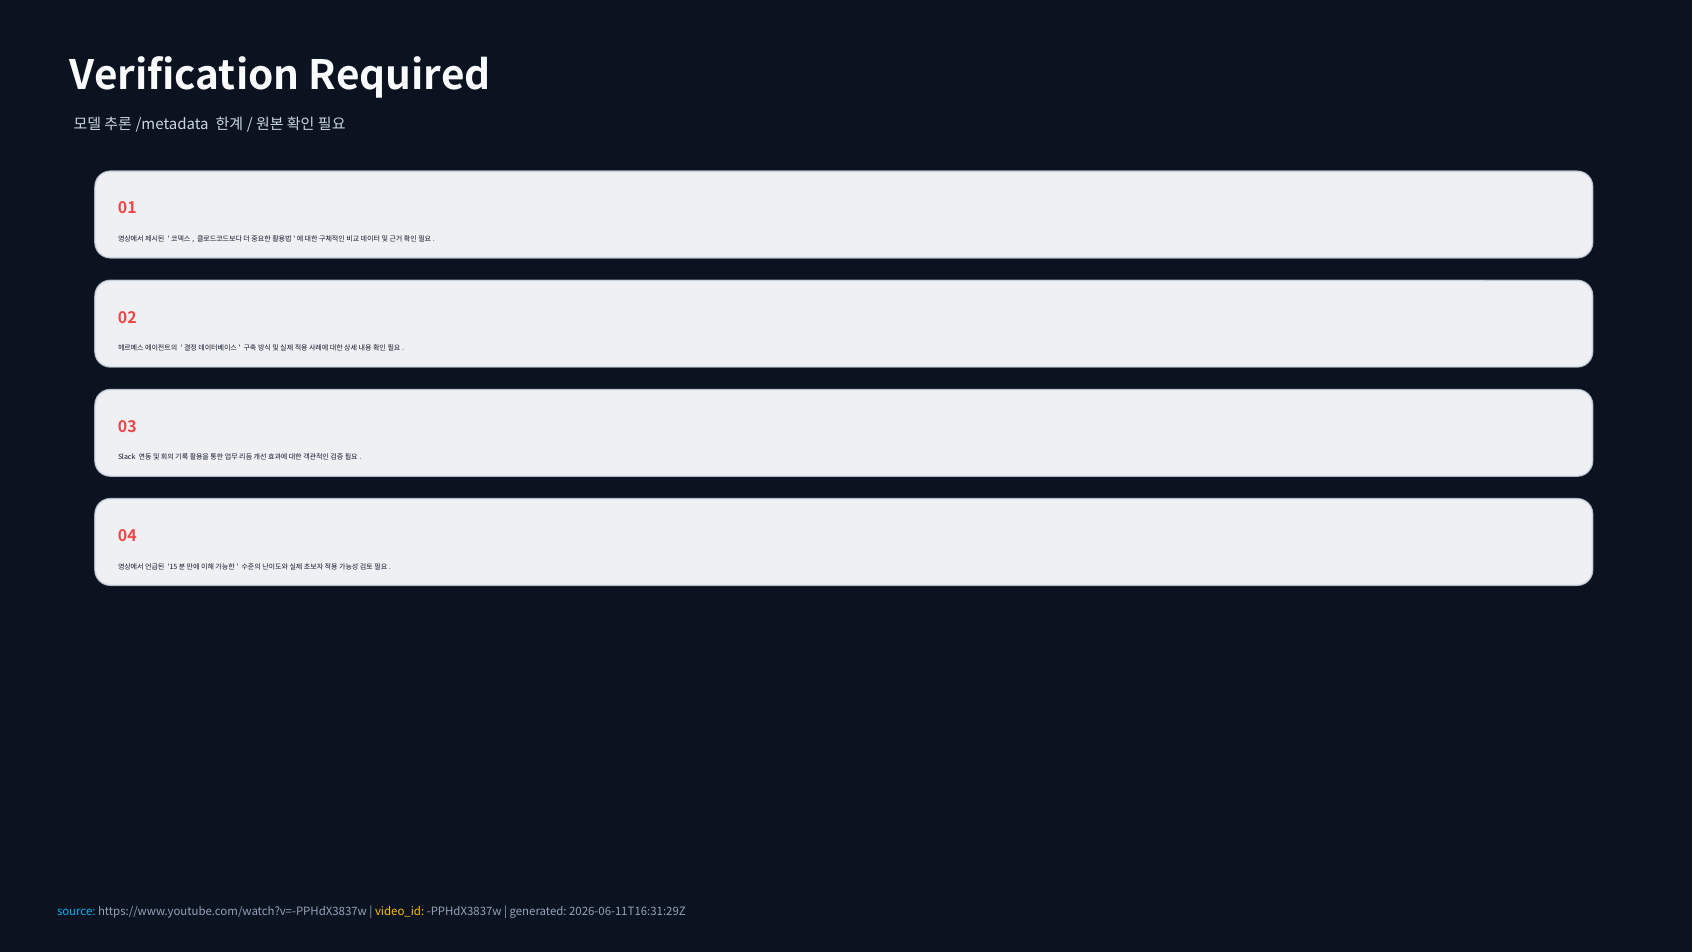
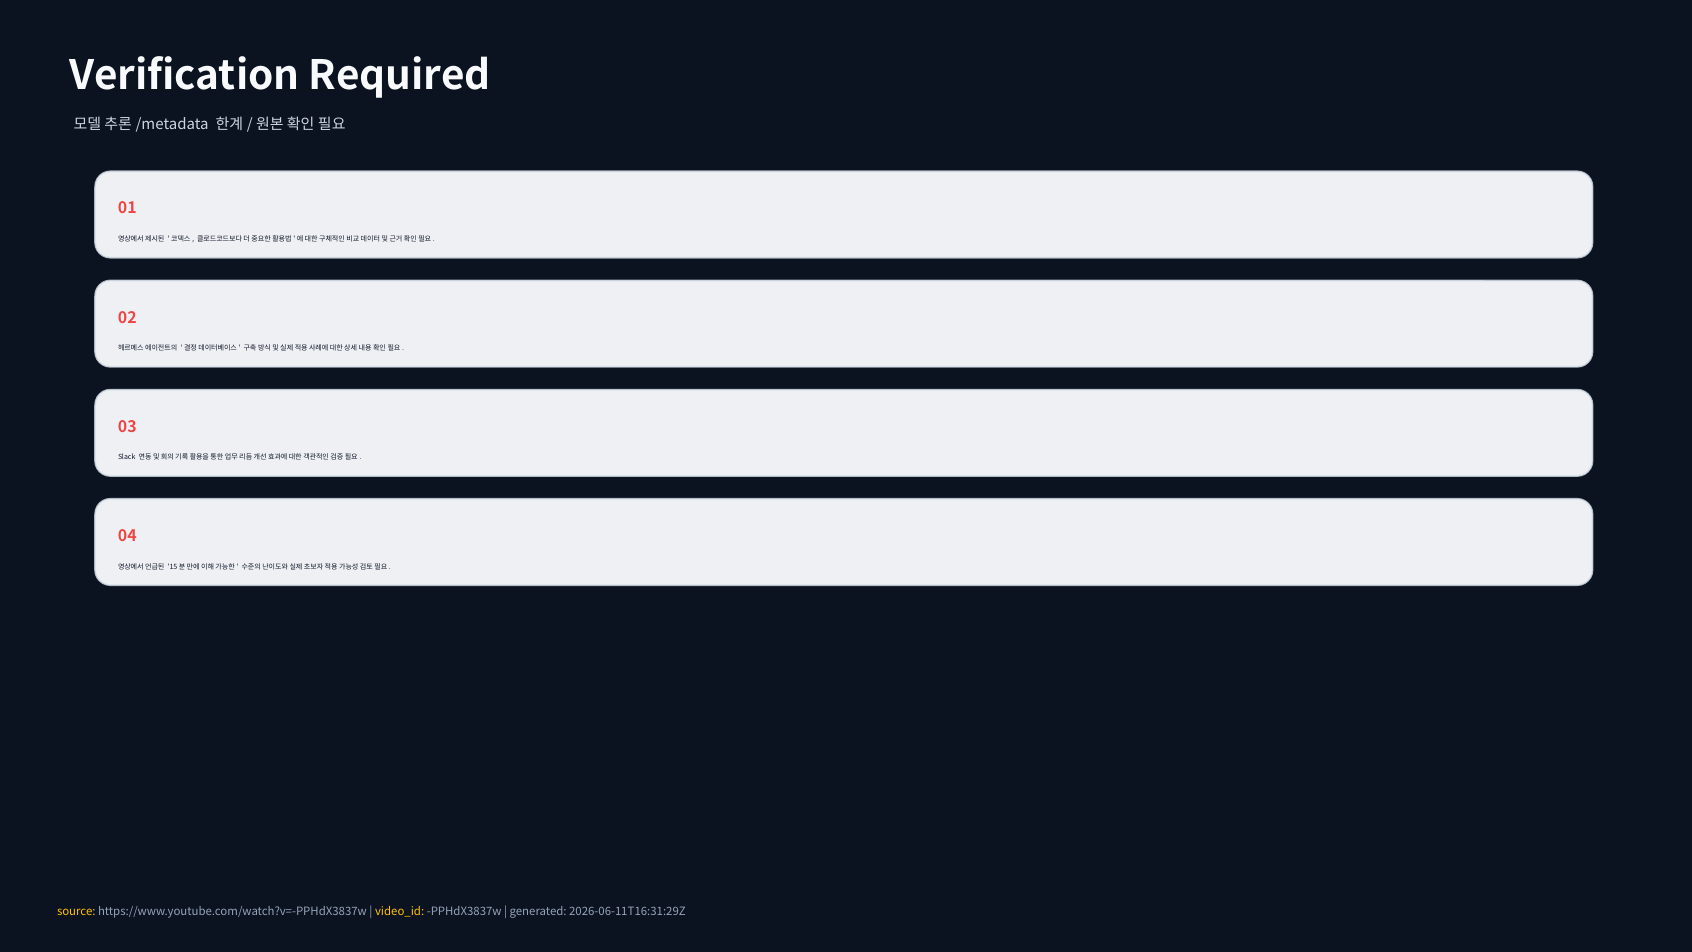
source colour: light blue -> yellow
